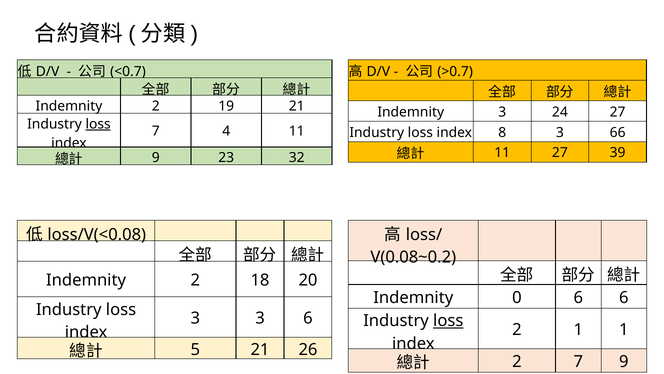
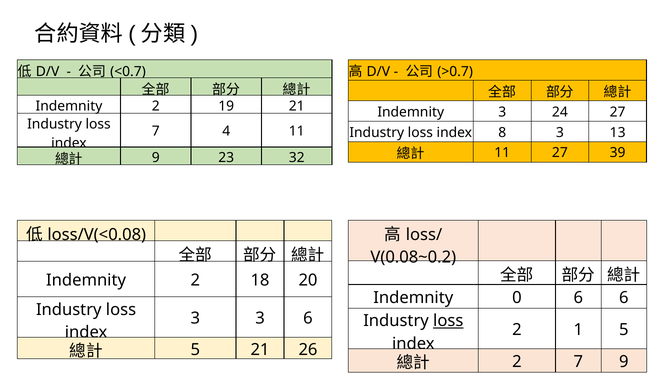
loss at (98, 124) underline: present -> none
66: 66 -> 13
1 1: 1 -> 5
